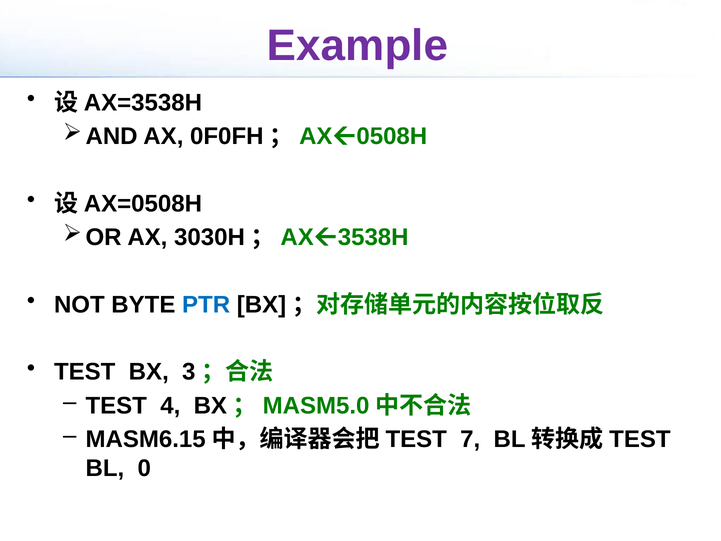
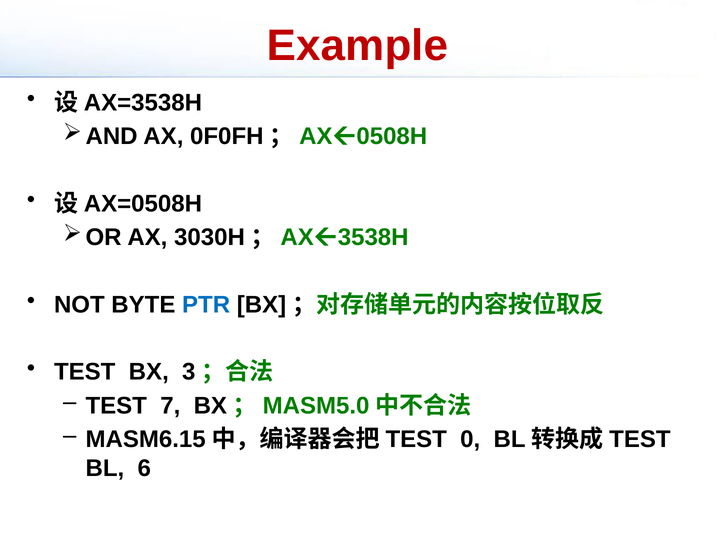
Example colour: purple -> red
4: 4 -> 7
7: 7 -> 0
0: 0 -> 6
